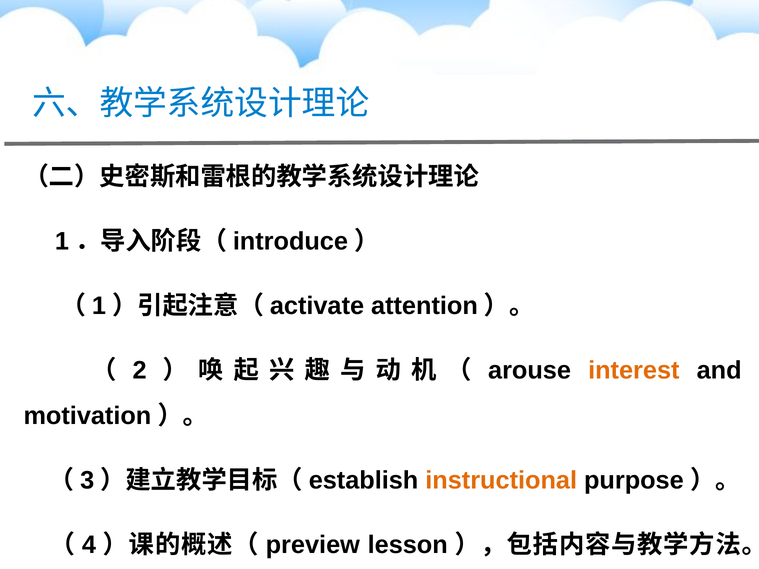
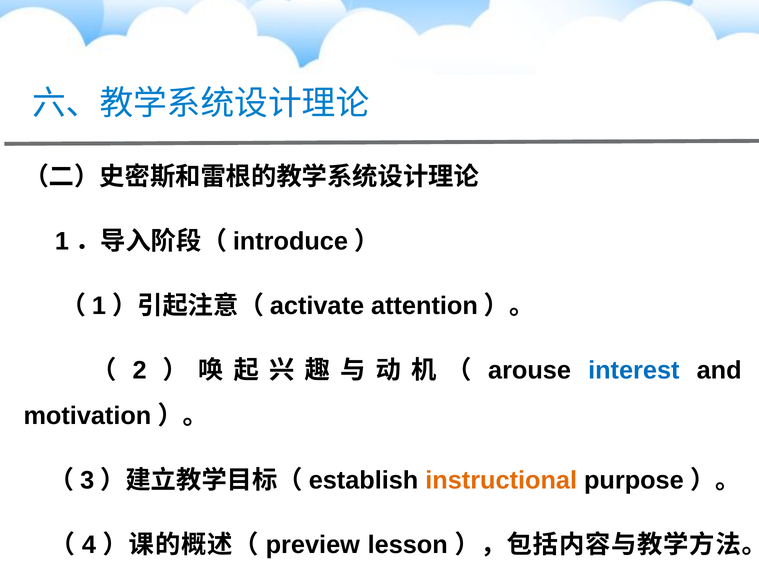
interest colour: orange -> blue
